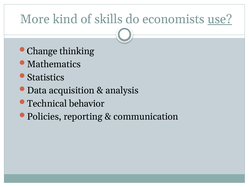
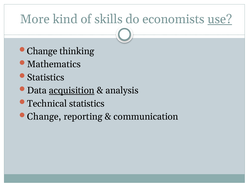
acquisition underline: none -> present
Technical behavior: behavior -> statistics
Policies at (44, 116): Policies -> Change
